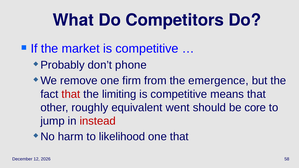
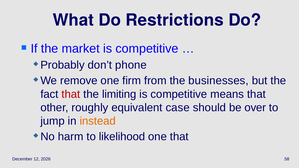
Competitors: Competitors -> Restrictions
emergence: emergence -> businesses
went: went -> case
core: core -> over
instead colour: red -> orange
